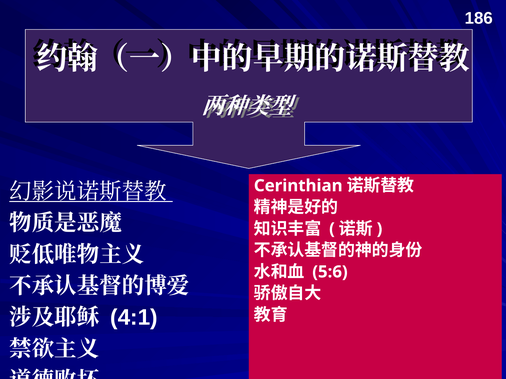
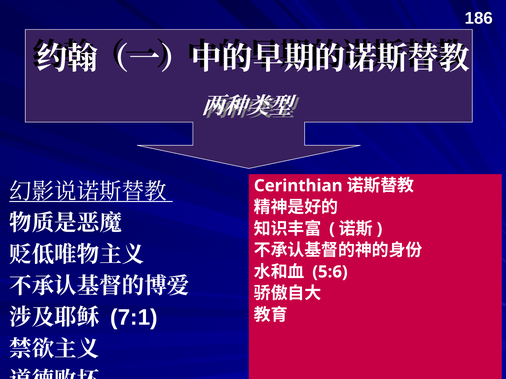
4:1: 4:1 -> 7:1
